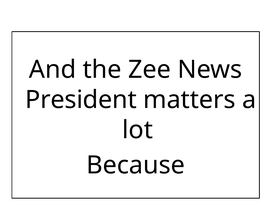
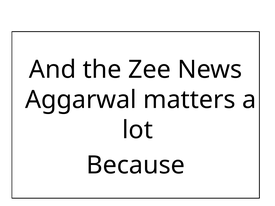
President: President -> Aggarwal
